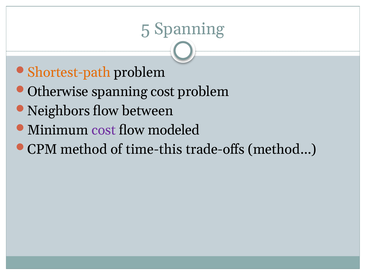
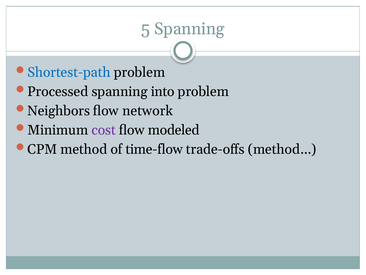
Shortest-path colour: orange -> blue
Otherwise: Otherwise -> Processed
spanning cost: cost -> into
between: between -> network
time-this: time-this -> time-flow
